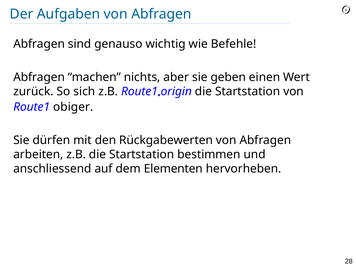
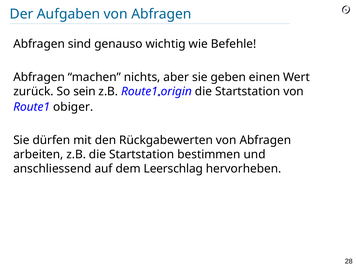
sich: sich -> sein
Elementen: Elementen -> Leerschlag
